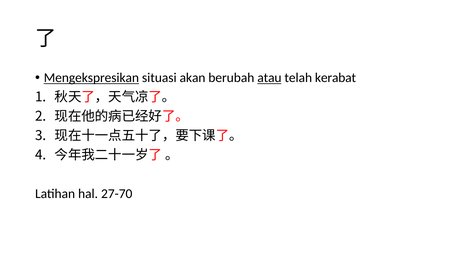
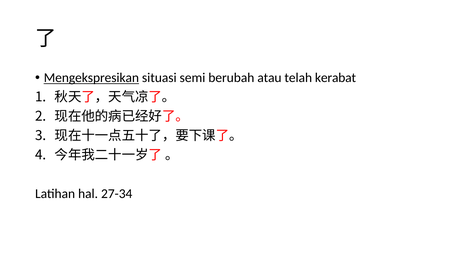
akan: akan -> semi
atau underline: present -> none
27-70: 27-70 -> 27-34
